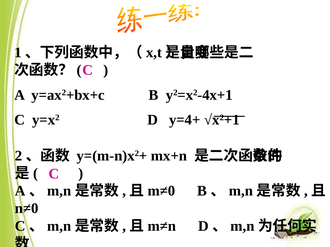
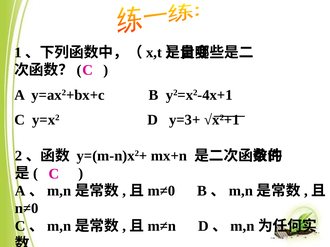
y=4+: y=4+ -> y=3+
